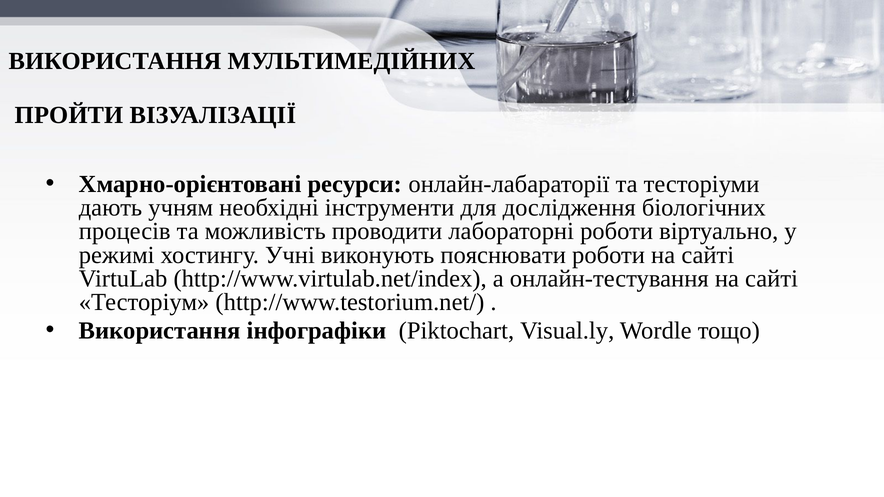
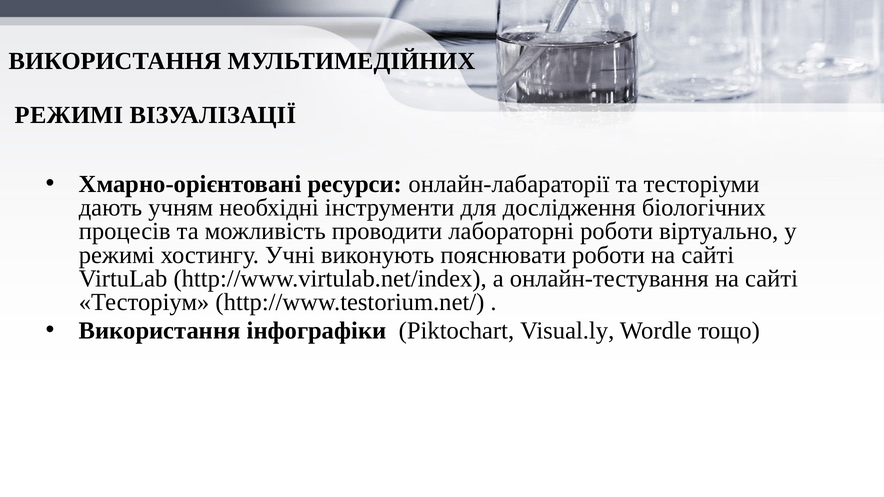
ПРОЙТИ at (69, 115): ПРОЙТИ -> РЕЖИМІ
